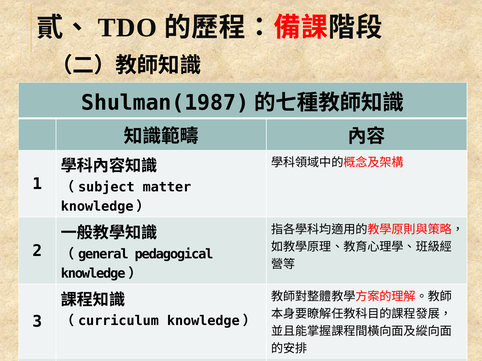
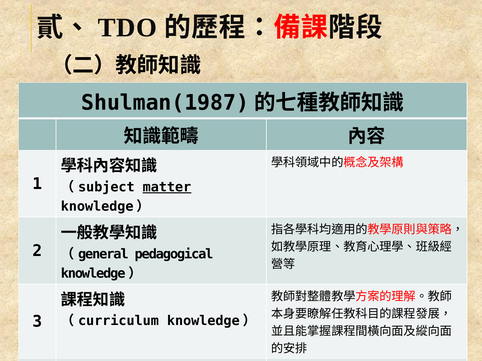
matter underline: none -> present
